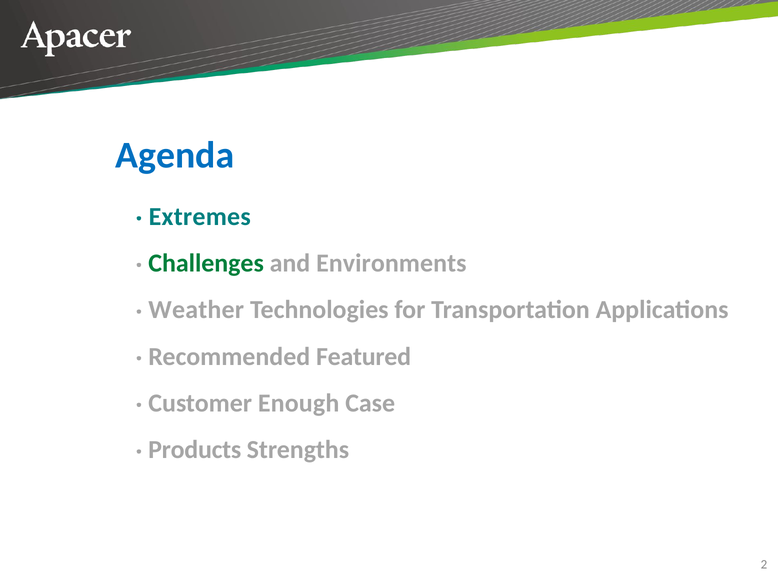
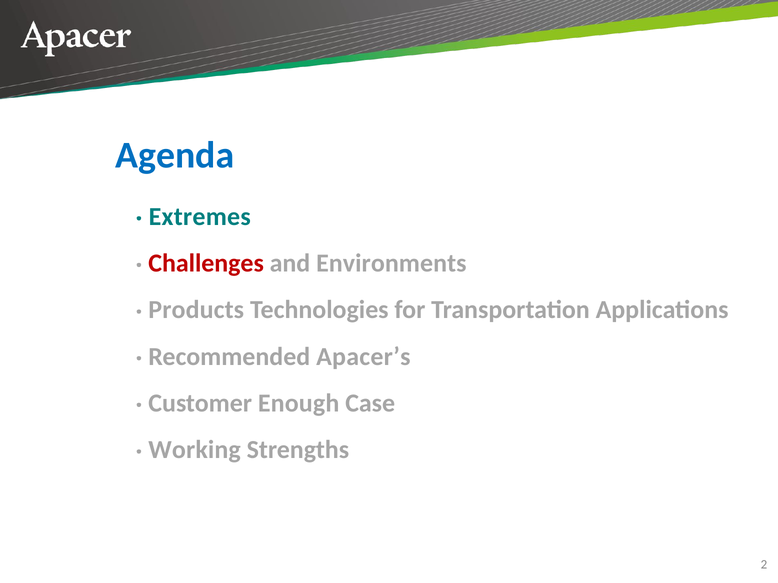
Challenges colour: green -> red
Weather: Weather -> Products
Featured: Featured -> Apacerʼs
Products: Products -> Working
